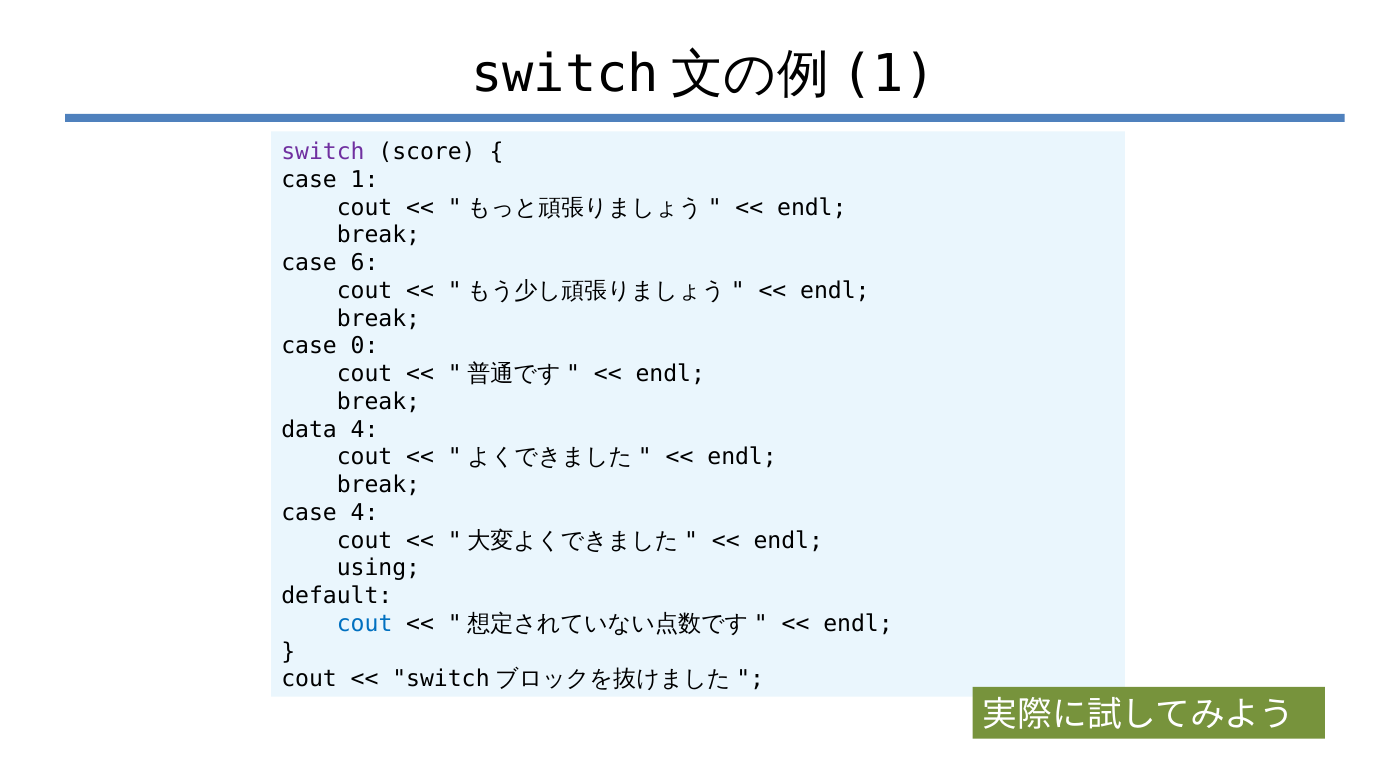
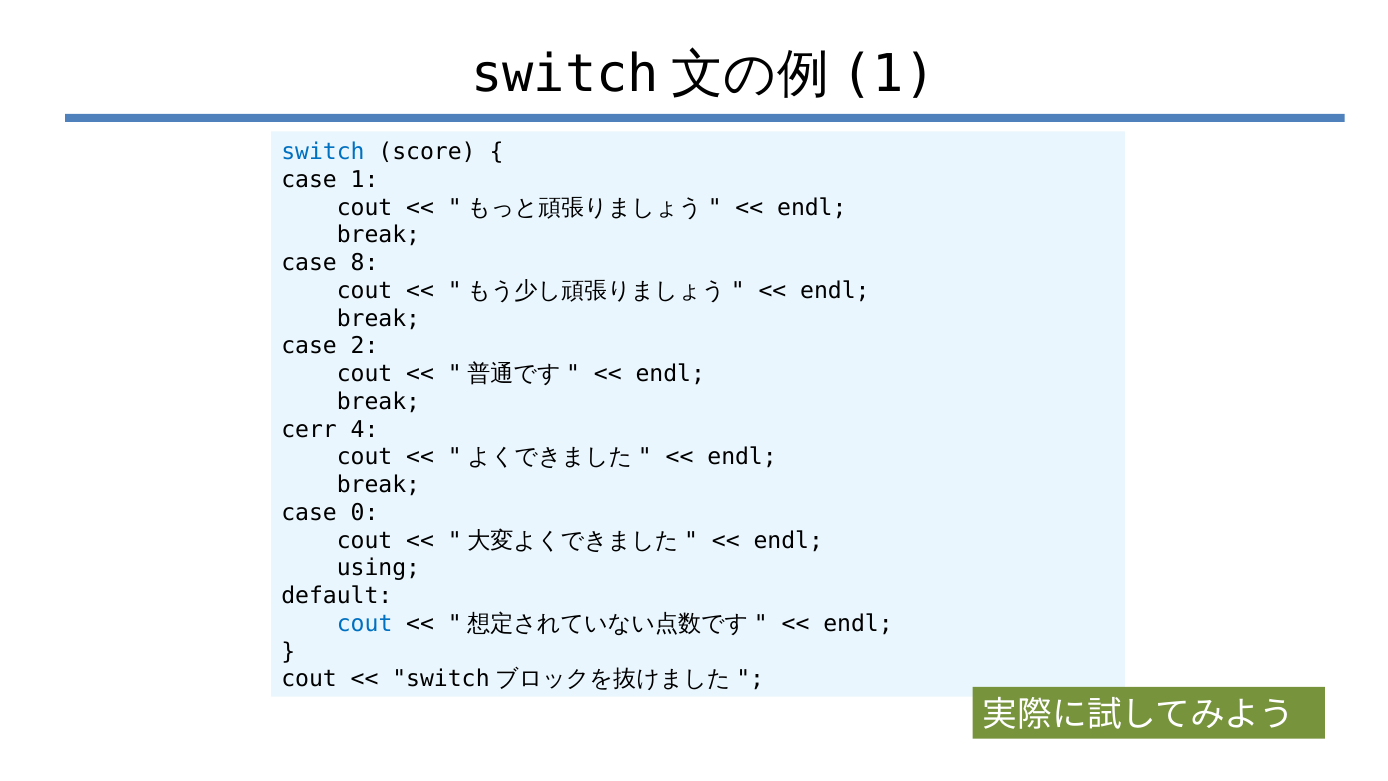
switch at (323, 152) colour: purple -> blue
6: 6 -> 8
0: 0 -> 2
data: data -> cerr
case 4: 4 -> 0
